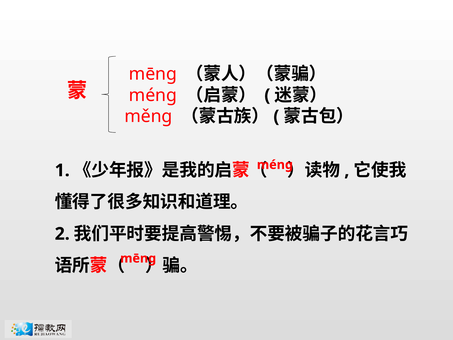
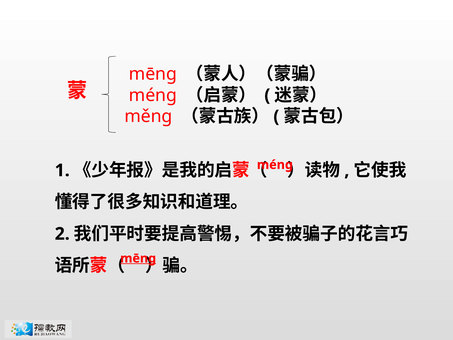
mēnɡ at (138, 258) underline: none -> present
